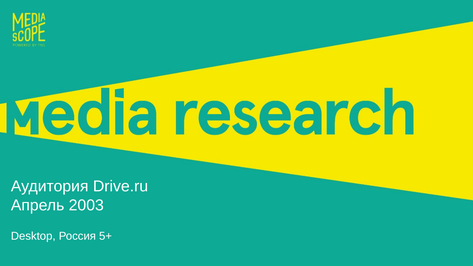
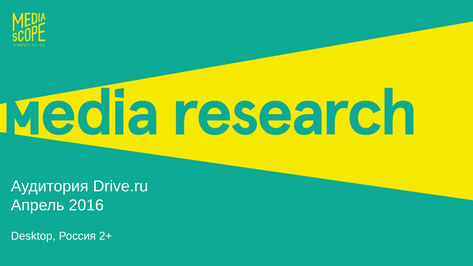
2003: 2003 -> 2016
5+: 5+ -> 2+
